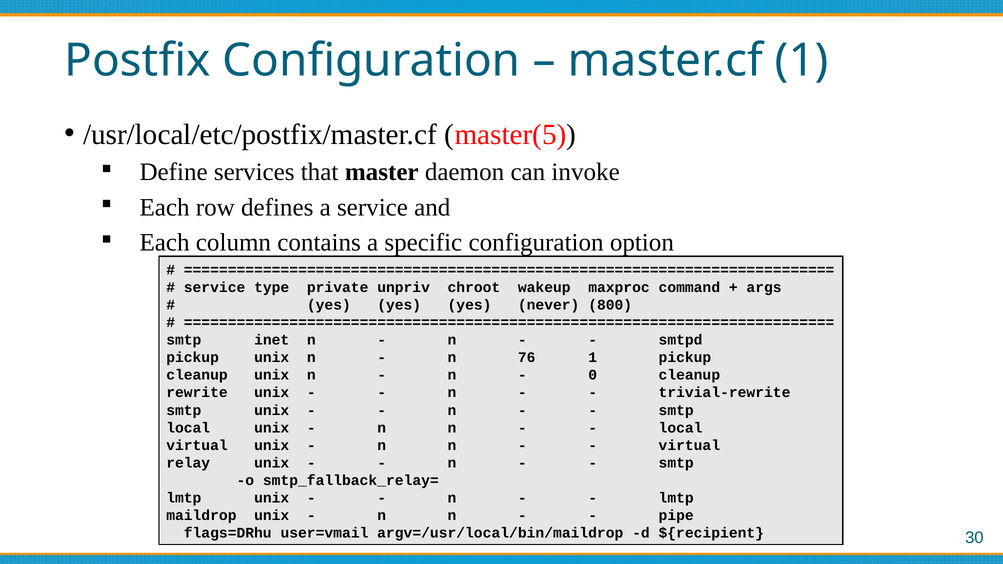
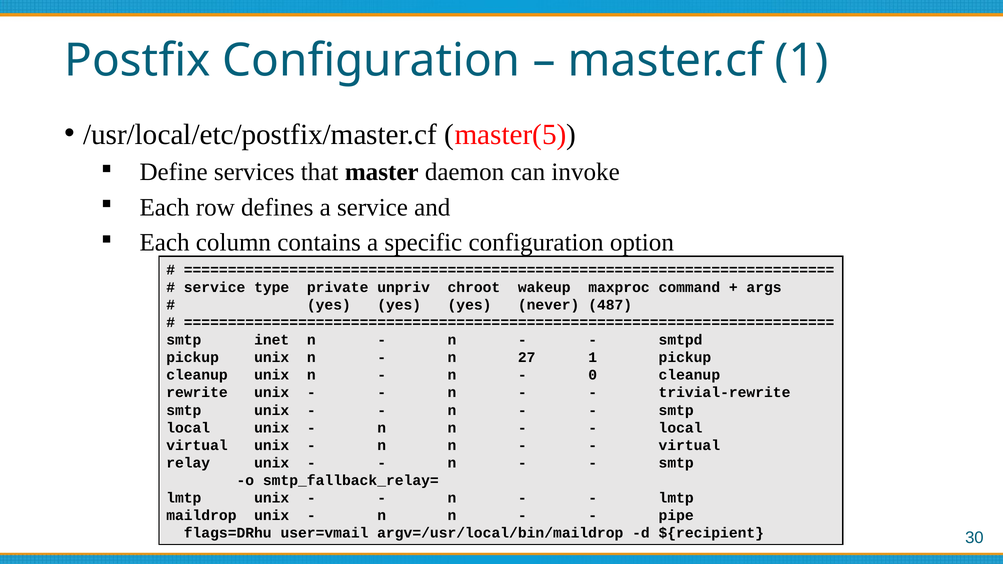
800: 800 -> 487
76: 76 -> 27
